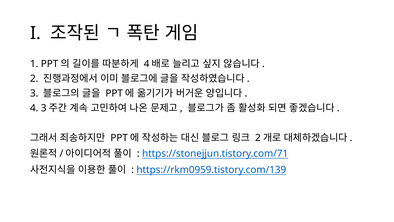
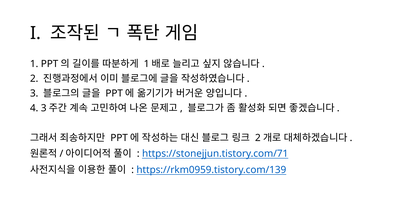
4 at (147, 64): 4 -> 1
